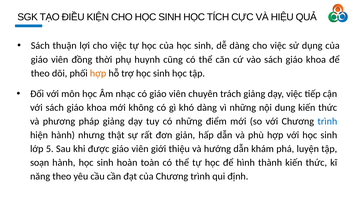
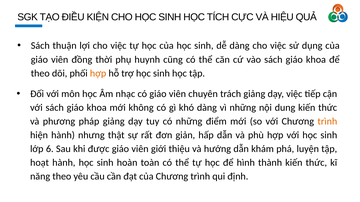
trình at (327, 122) colour: blue -> orange
5: 5 -> 6
soạn: soạn -> hoạt
